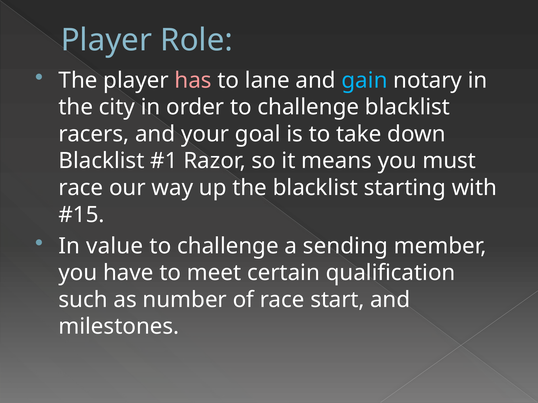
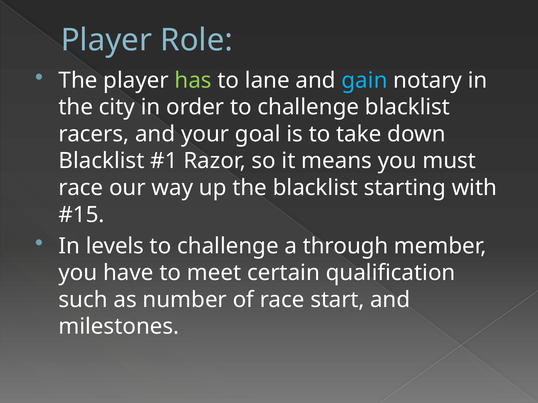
has colour: pink -> light green
value: value -> levels
sending: sending -> through
